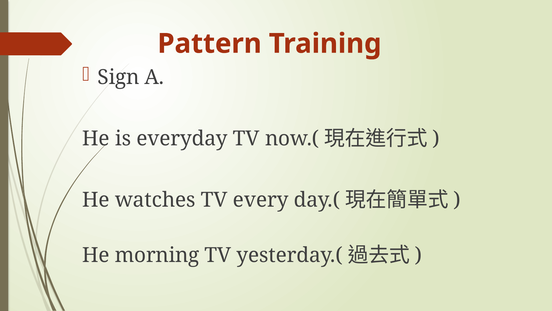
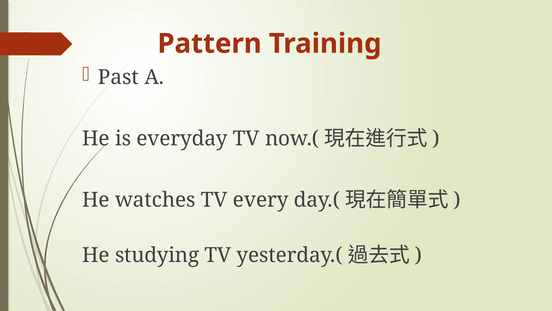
Sign: Sign -> Past
morning: morning -> studying
